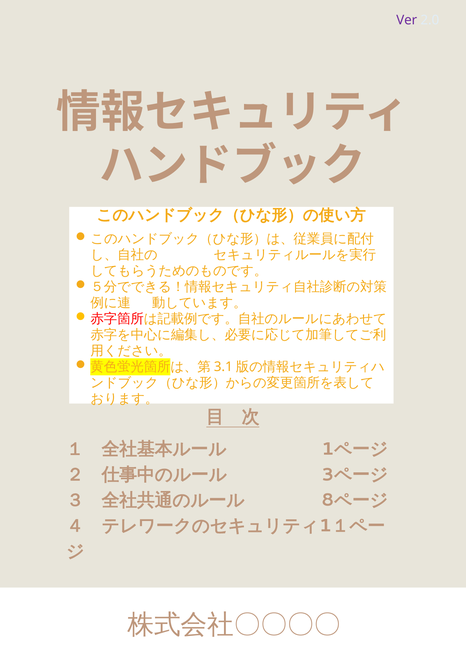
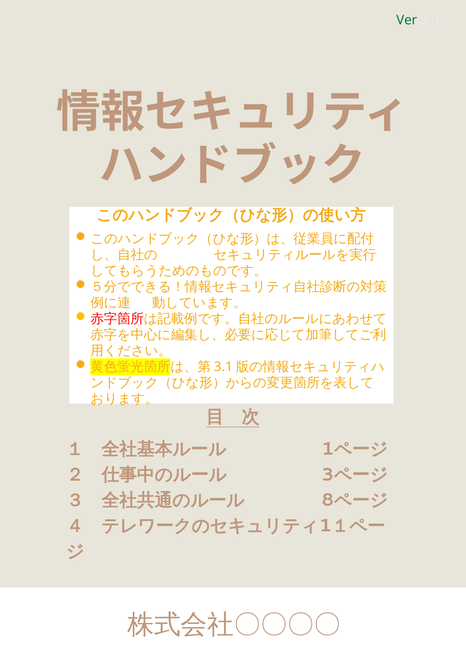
Ver colour: purple -> green
